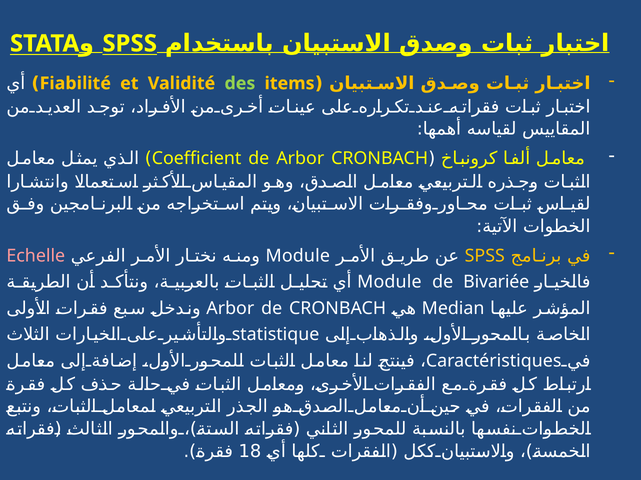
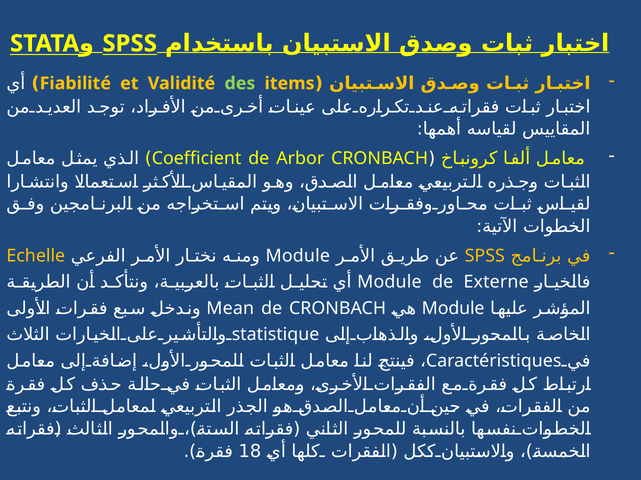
Echelle colour: pink -> yellow
Bivariée: Bivariée -> Externe
Arbor at (230, 309): Arbor -> Mean
Median at (453, 309): Median -> Module
